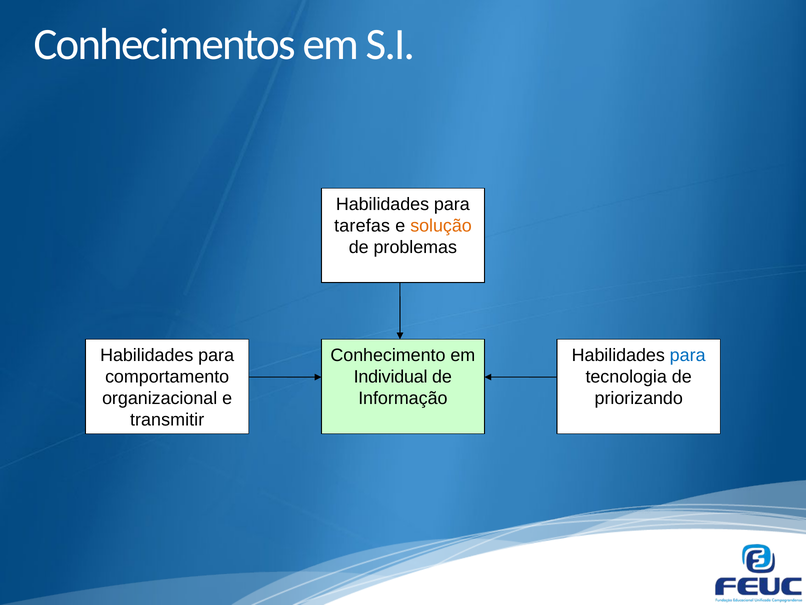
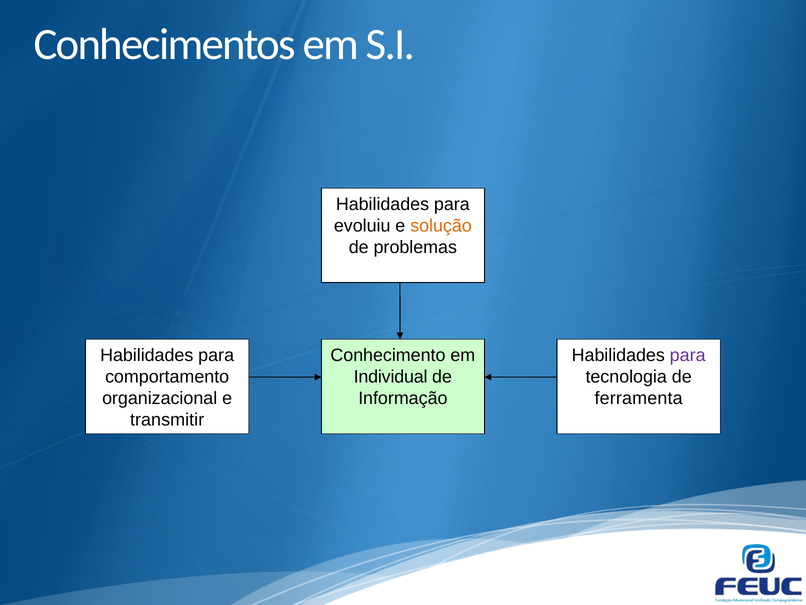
tarefas: tarefas -> evoluiu
para at (688, 355) colour: blue -> purple
priorizando: priorizando -> ferramenta
